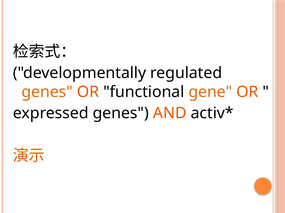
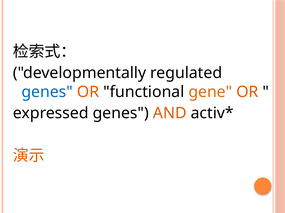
genes at (47, 92) colour: orange -> blue
